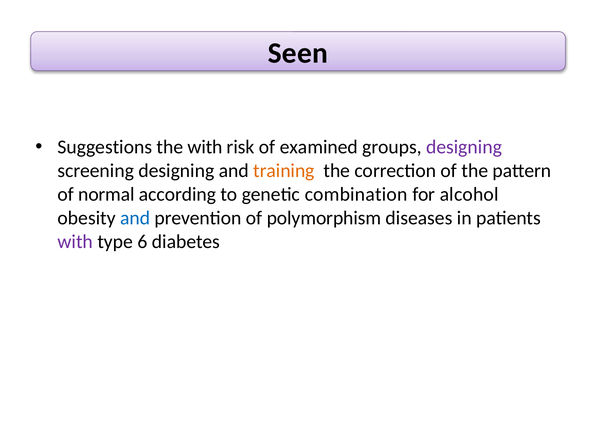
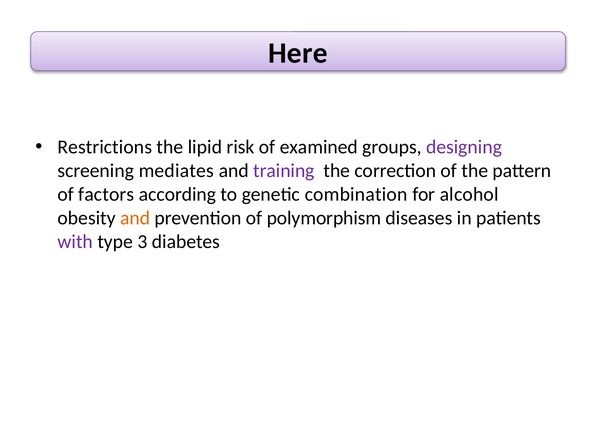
Seen: Seen -> Here
Suggestions: Suggestions -> Restrictions
the with: with -> lipid
screening designing: designing -> mediates
training colour: orange -> purple
normal: normal -> factors
and at (135, 218) colour: blue -> orange
6: 6 -> 3
